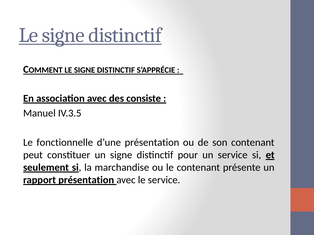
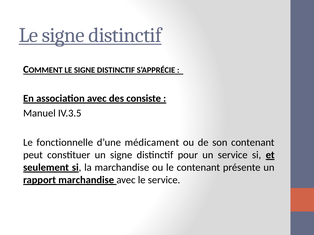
d’une présentation: présentation -> médicament
rapport présentation: présentation -> marchandise
